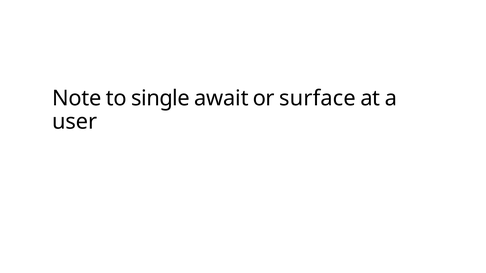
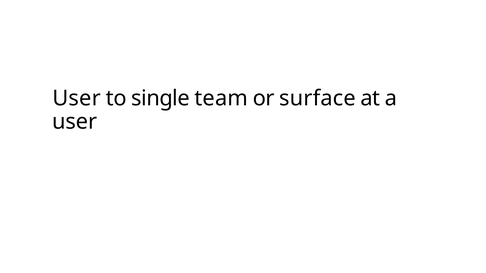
Note at (77, 98): Note -> User
await: await -> team
